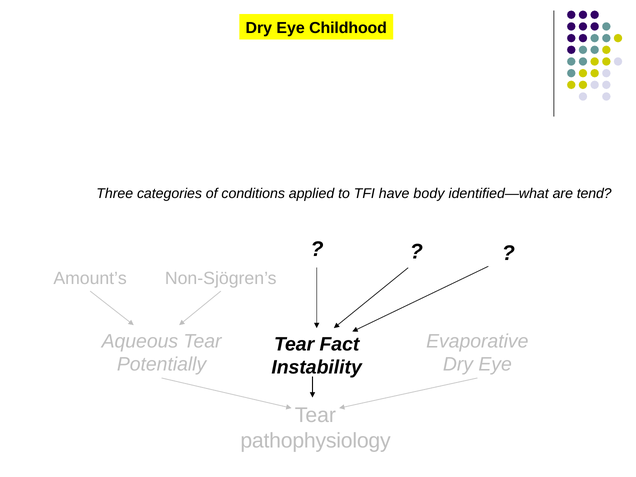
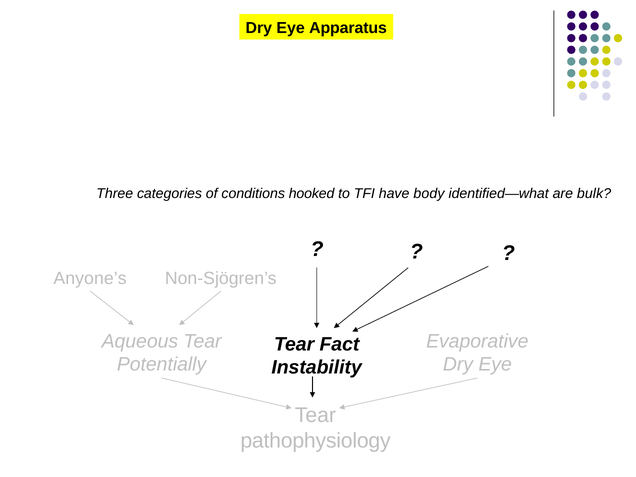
Childhood: Childhood -> Apparatus
applied: applied -> hooked
tend: tend -> bulk
Amount’s: Amount’s -> Anyone’s
